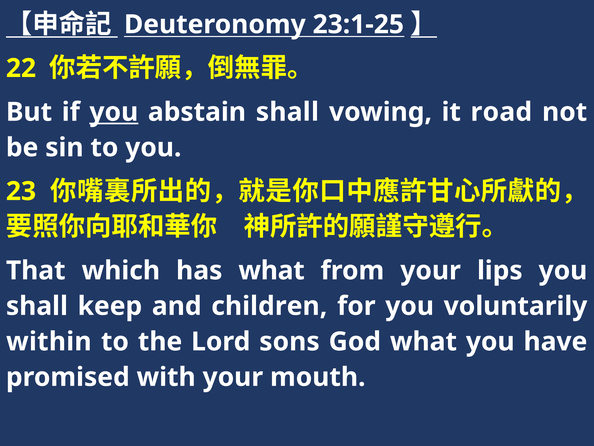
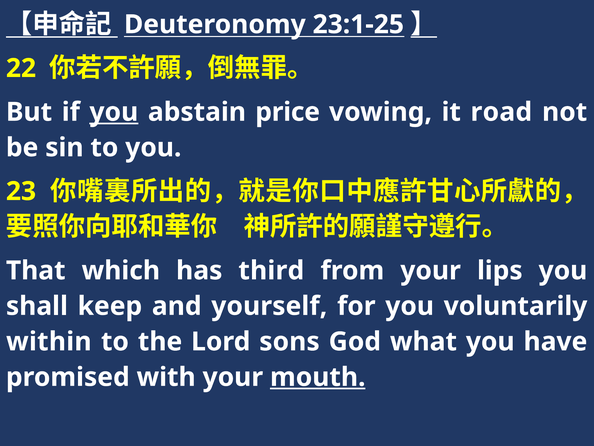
abstain shall: shall -> price
has what: what -> third
children: children -> yourself
mouth underline: none -> present
